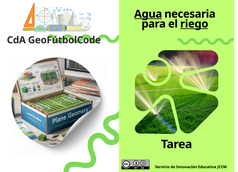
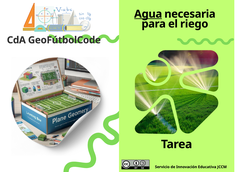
riego underline: present -> none
